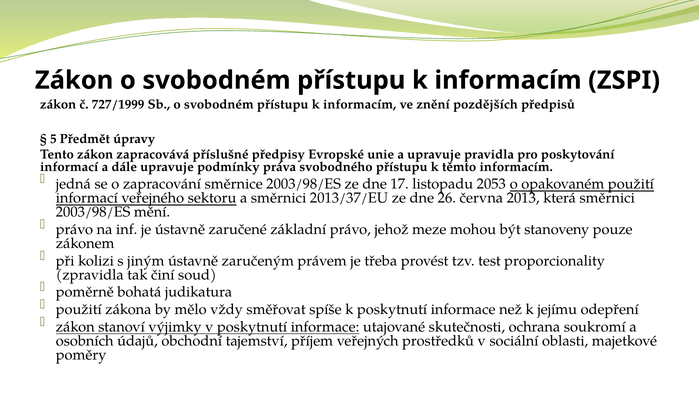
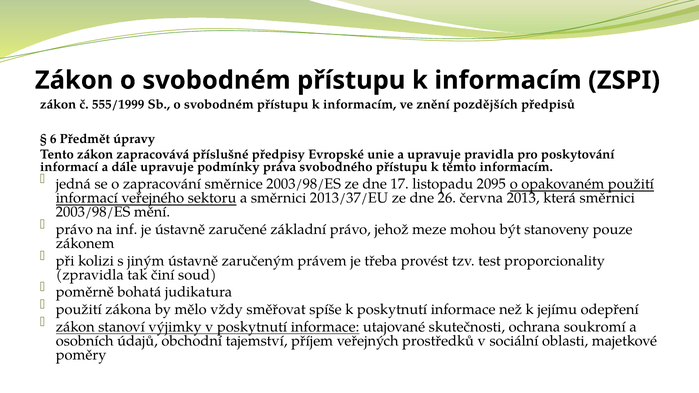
727/1999: 727/1999 -> 555/1999
5: 5 -> 6
2053: 2053 -> 2095
